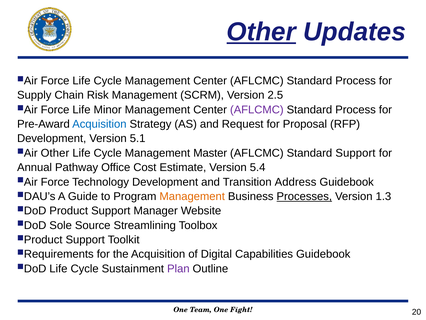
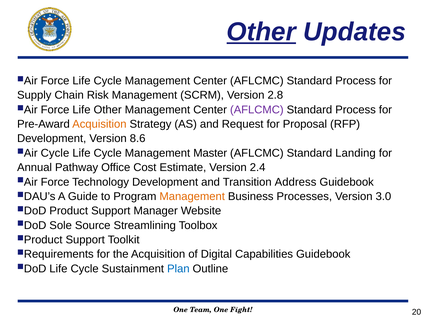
2.5: 2.5 -> 2.8
Life Minor: Minor -> Other
Acquisition at (99, 124) colour: blue -> orange
5.1: 5.1 -> 8.6
Other at (55, 153): Other -> Cycle
Standard Support: Support -> Landing
5.4: 5.4 -> 2.4
Processes underline: present -> none
1.3: 1.3 -> 3.0
Plan colour: purple -> blue
